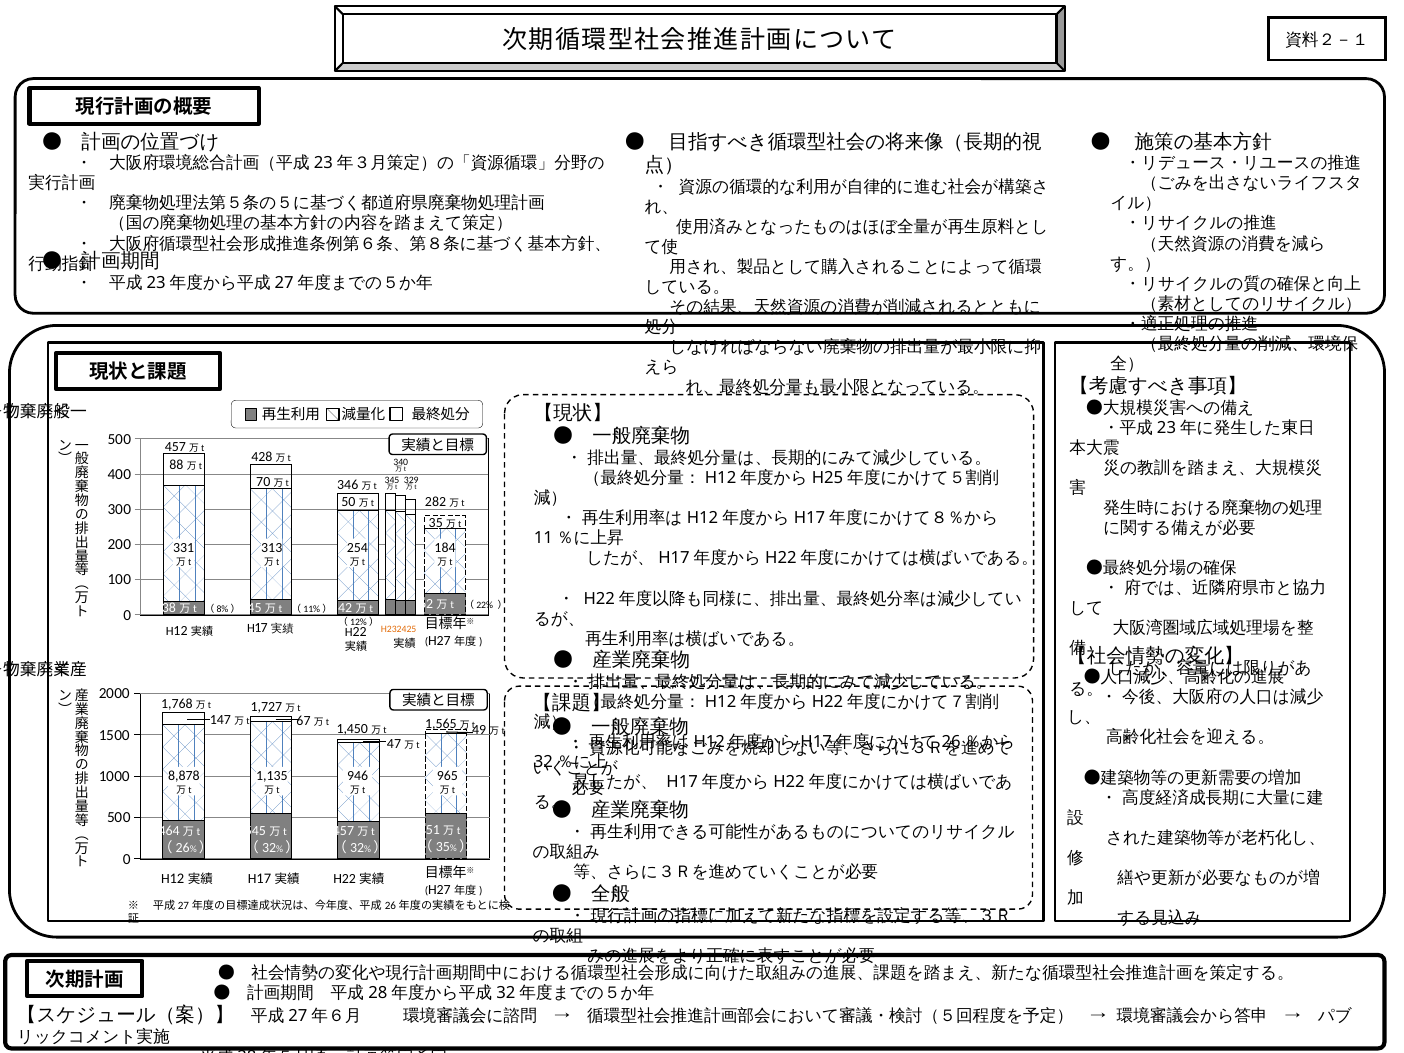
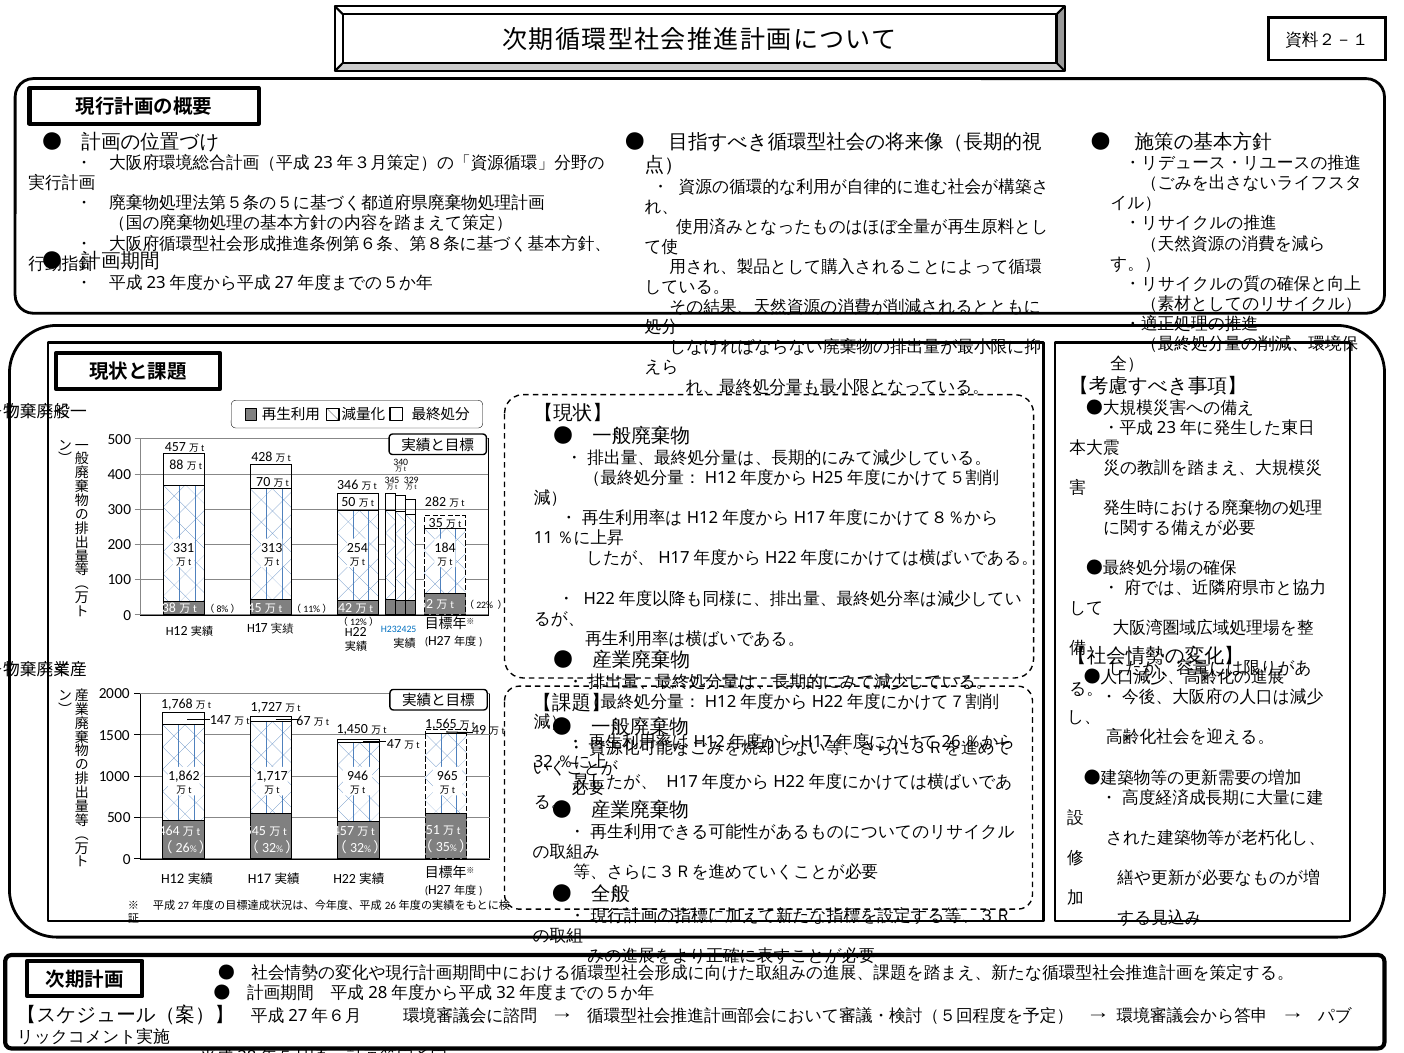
H232425 colour: orange -> blue
8,878: 8,878 -> 1,862
1,135: 1,135 -> 1,717
